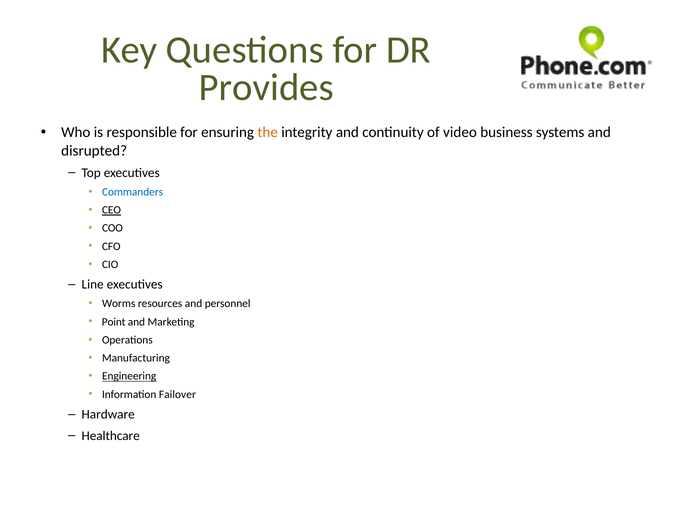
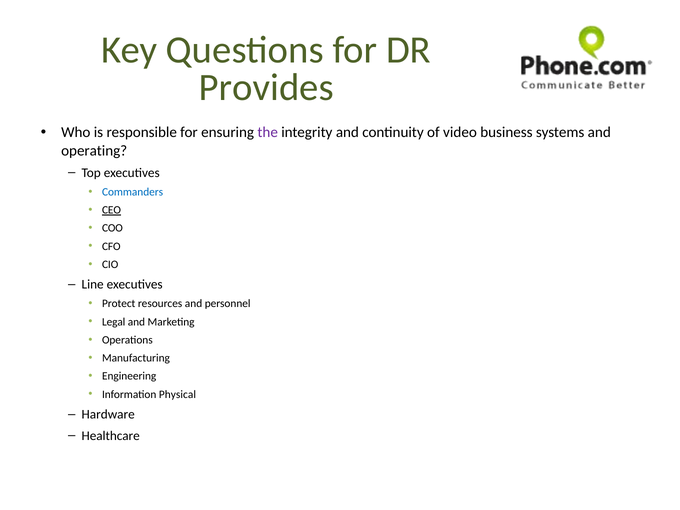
the colour: orange -> purple
disrupted: disrupted -> operating
Worms: Worms -> Protect
Point: Point -> Legal
Engineering underline: present -> none
Failover: Failover -> Physical
